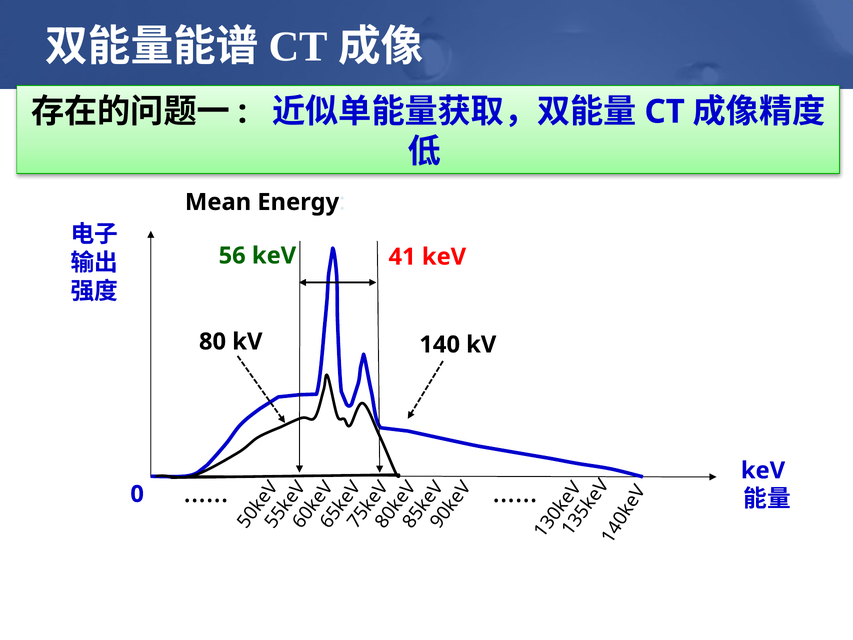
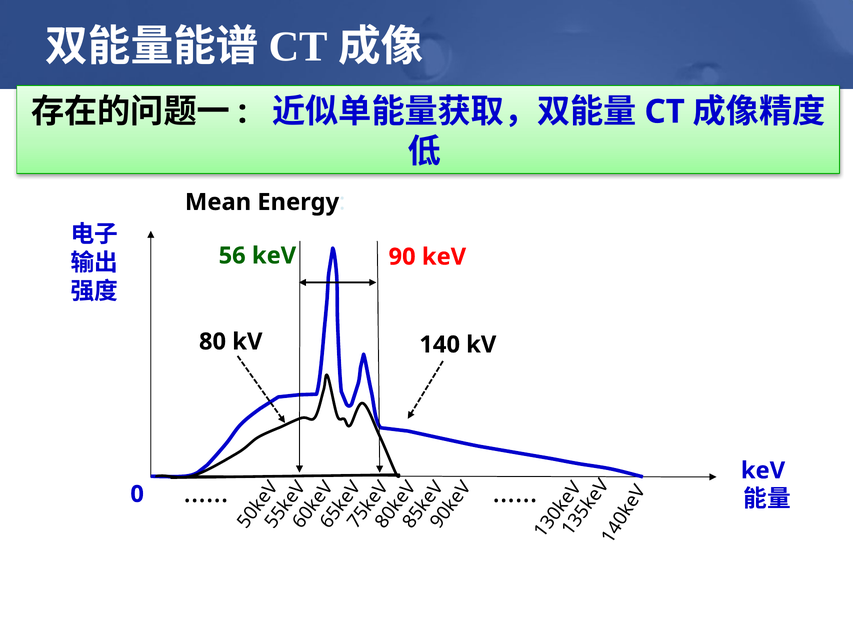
41: 41 -> 90
